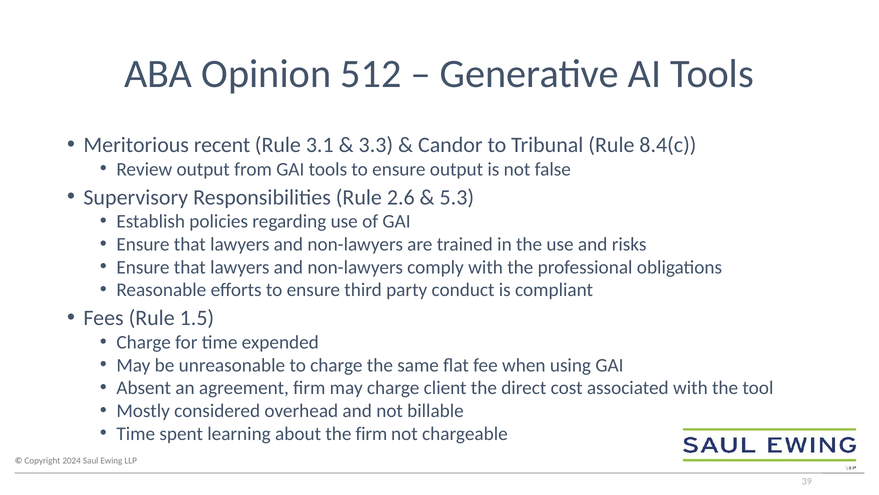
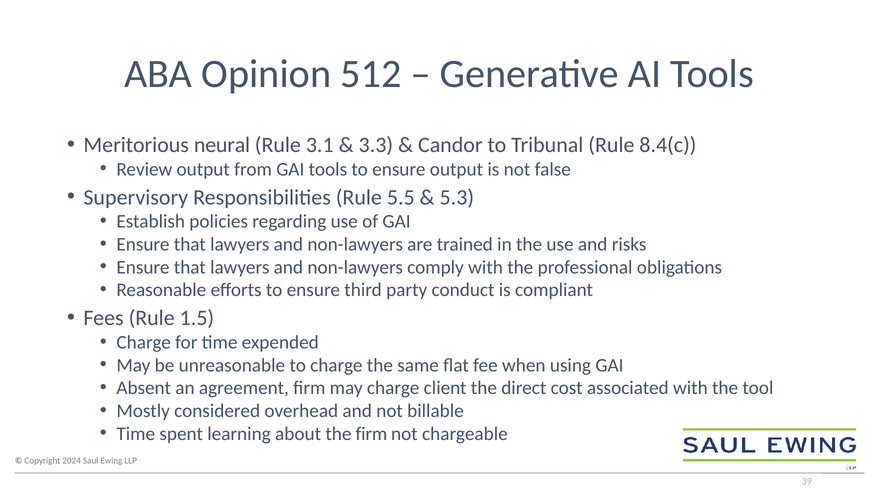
recent: recent -> neural
2.6: 2.6 -> 5.5
